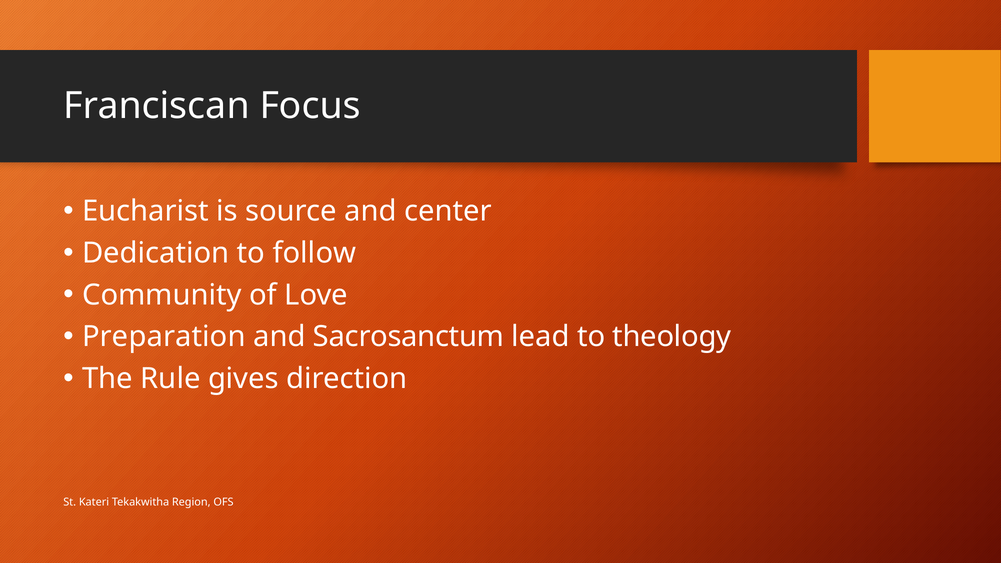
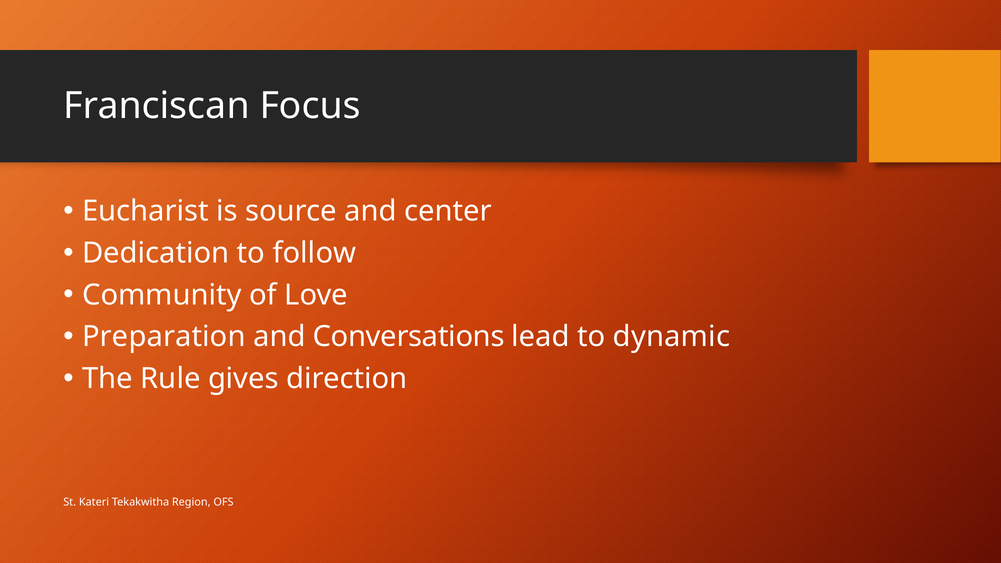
Sacrosanctum: Sacrosanctum -> Conversations
theology: theology -> dynamic
